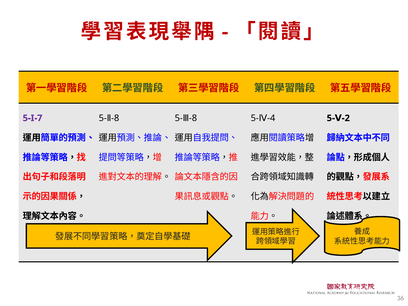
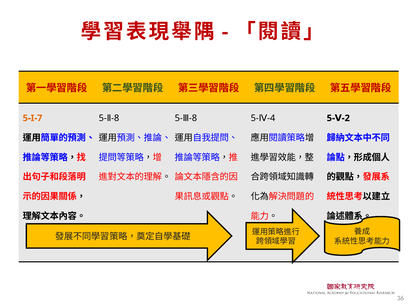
5-I-7 colour: purple -> orange
